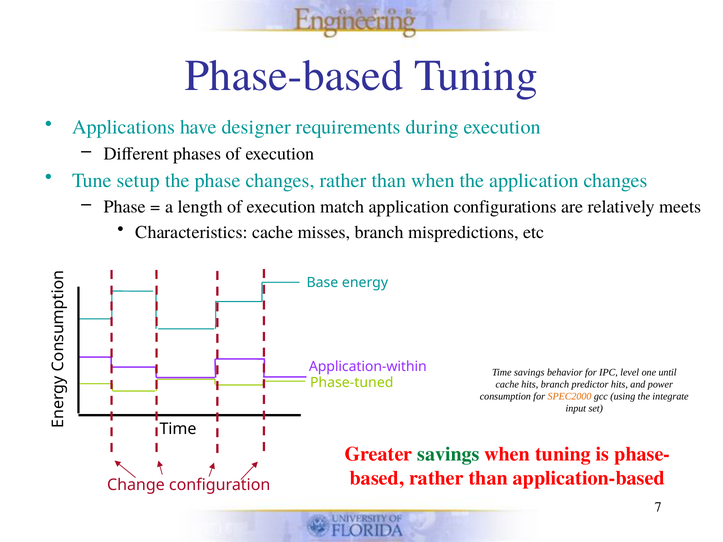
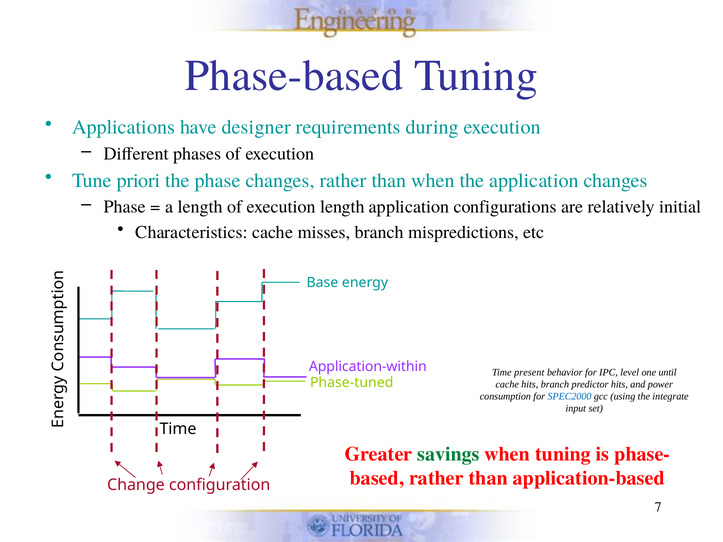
setup: setup -> priori
execution match: match -> length
meets: meets -> initial
Time savings: savings -> present
SPEC2000 colour: orange -> blue
